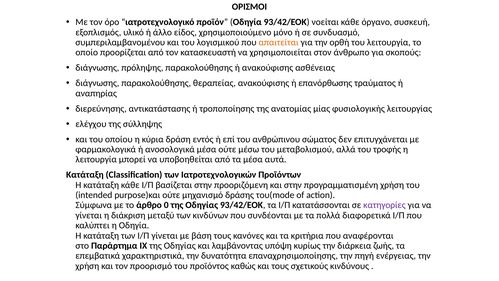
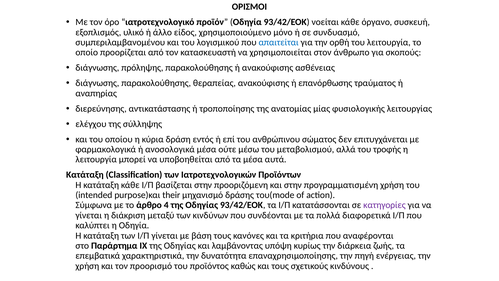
απαιτείται colour: orange -> blue
purpose)και ούτε: ούτε -> their
0: 0 -> 4
